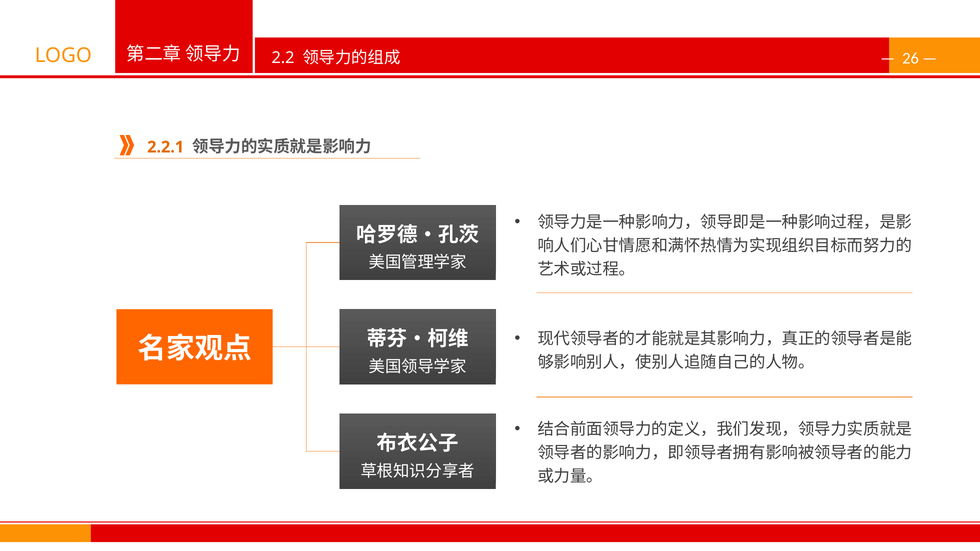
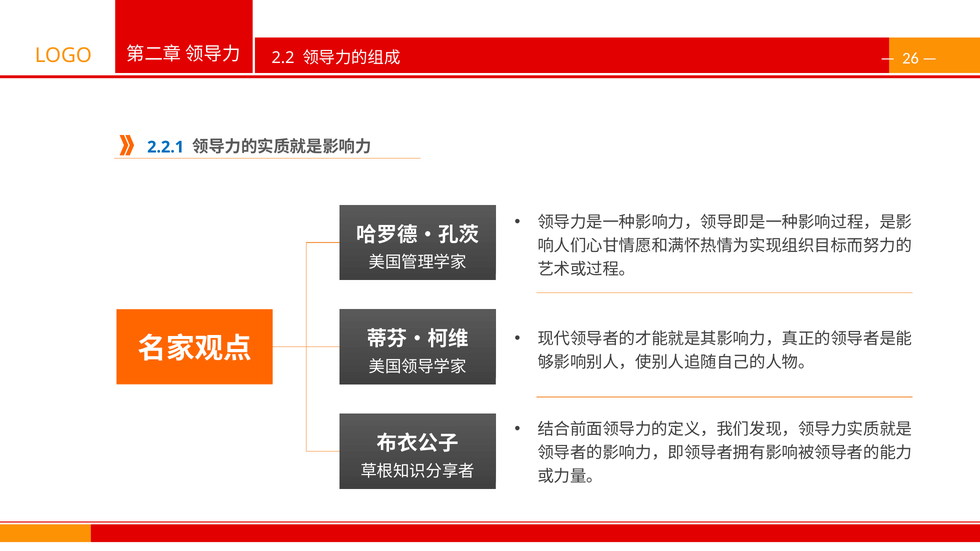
2.2.1 colour: orange -> blue
